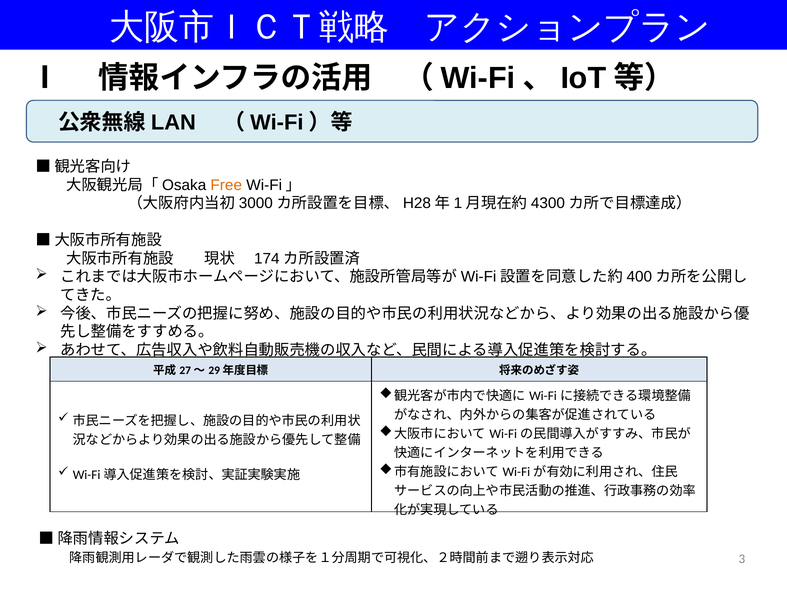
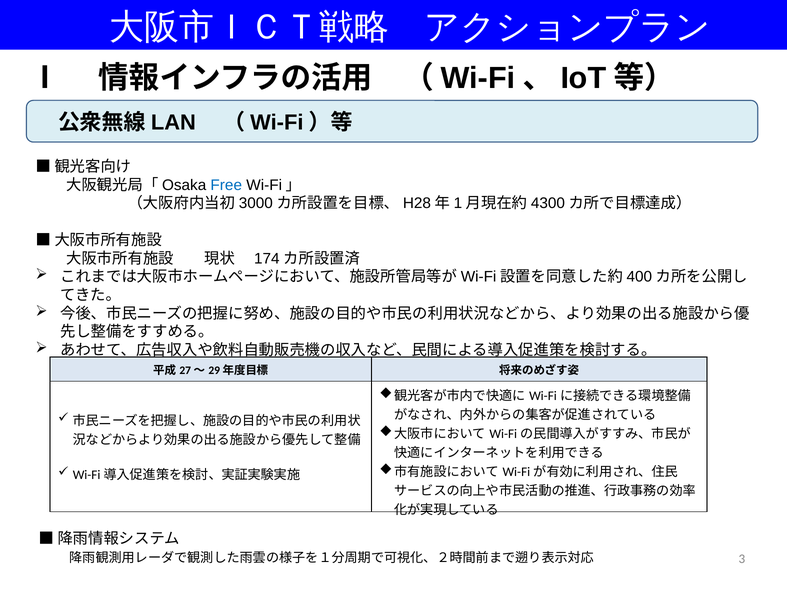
Free colour: orange -> blue
